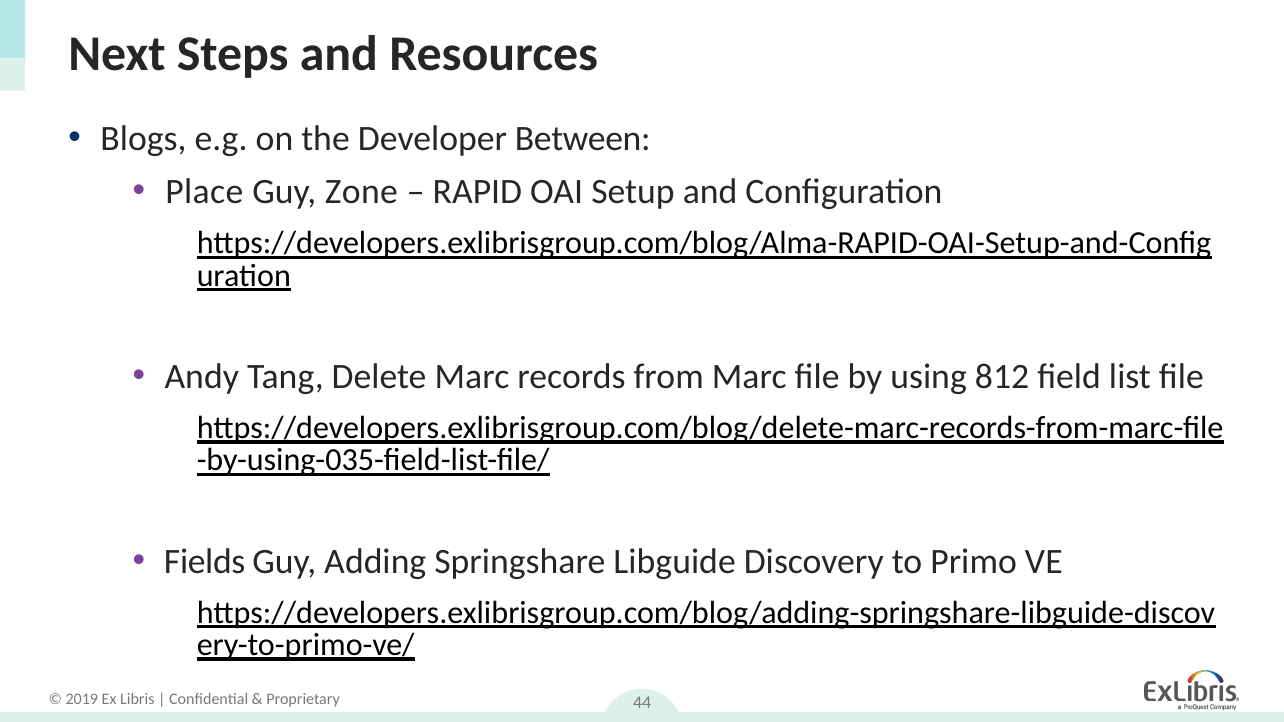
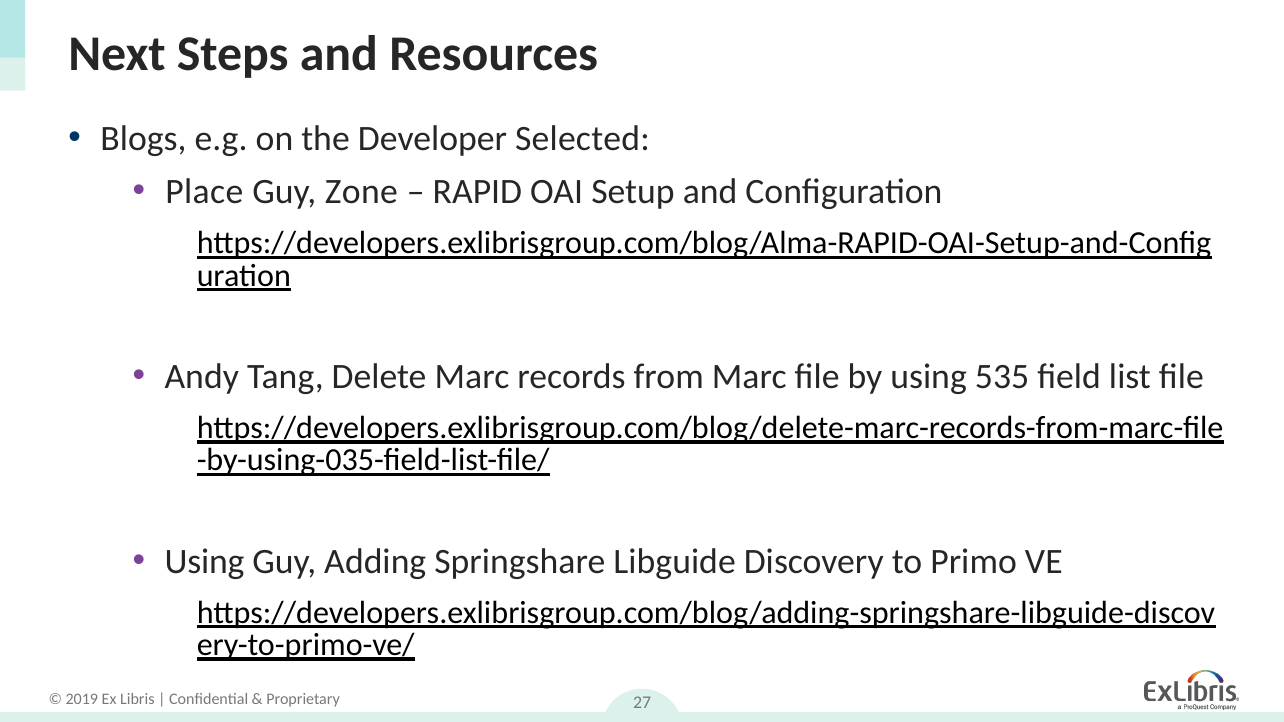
Between: Between -> Selected
812: 812 -> 535
Fields at (205, 562): Fields -> Using
44: 44 -> 27
